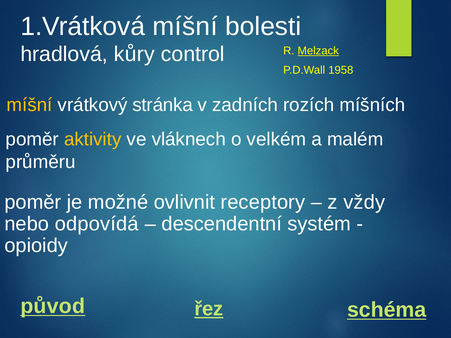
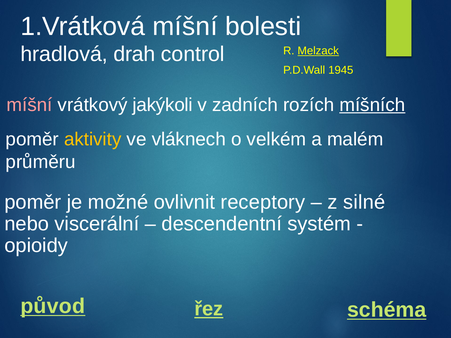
kůry: kůry -> drah
1958: 1958 -> 1945
míšní at (29, 105) colour: yellow -> pink
stránka: stránka -> jakýkoli
míšních underline: none -> present
vždy: vždy -> silné
odpovídá: odpovídá -> viscerální
